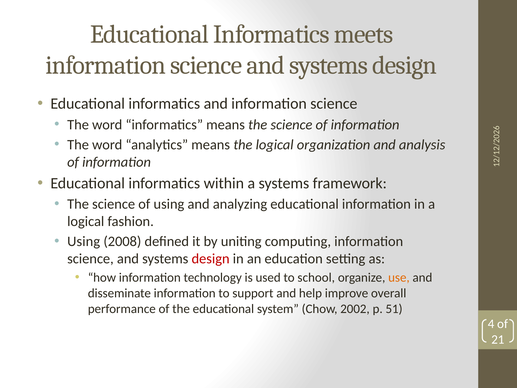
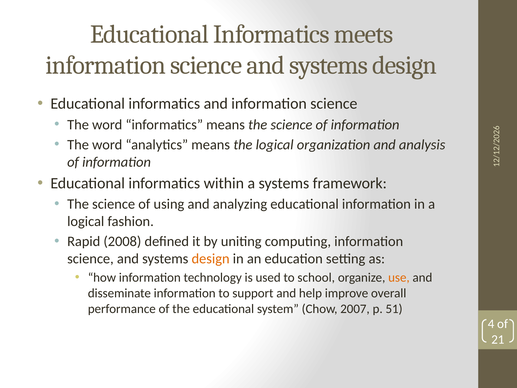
Using at (84, 241): Using -> Rapid
design at (211, 259) colour: red -> orange
2002: 2002 -> 2007
